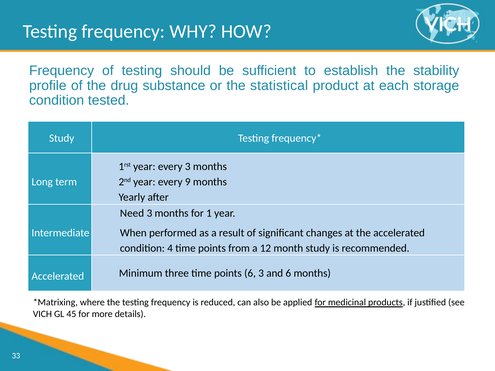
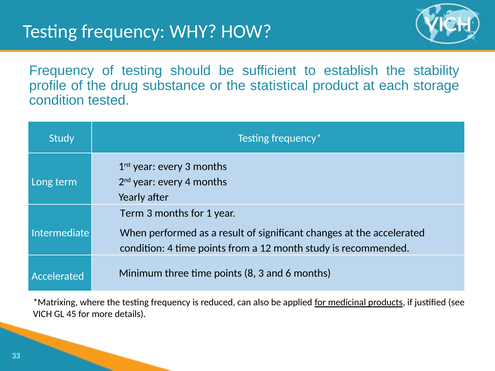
every 9: 9 -> 4
Need at (132, 213): Need -> Term
points 6: 6 -> 8
